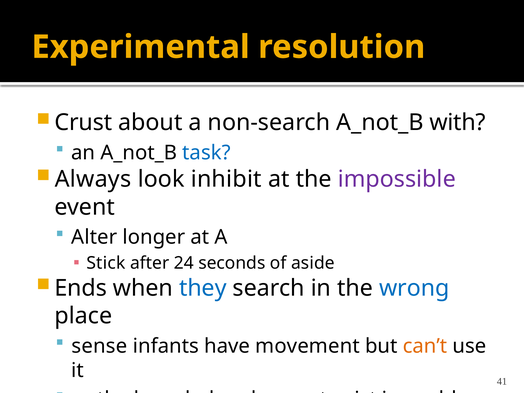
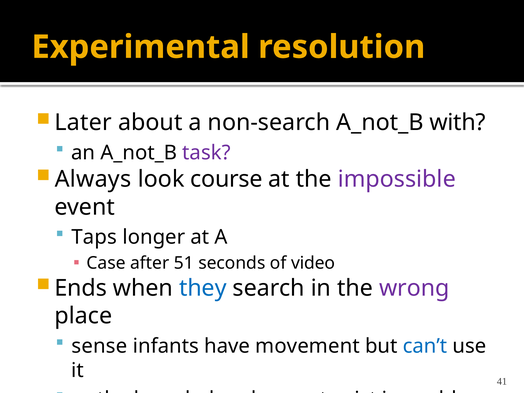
Crust: Crust -> Later
task colour: blue -> purple
inhibit: inhibit -> course
Alter: Alter -> Taps
Stick: Stick -> Case
24: 24 -> 51
aside: aside -> video
wrong colour: blue -> purple
can’t colour: orange -> blue
